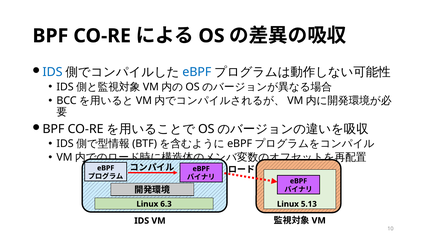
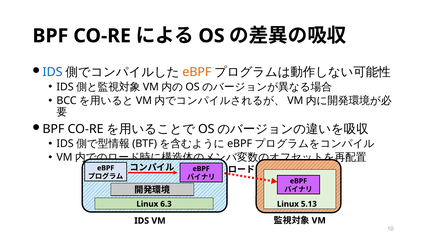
eBPF at (197, 72) colour: blue -> orange
